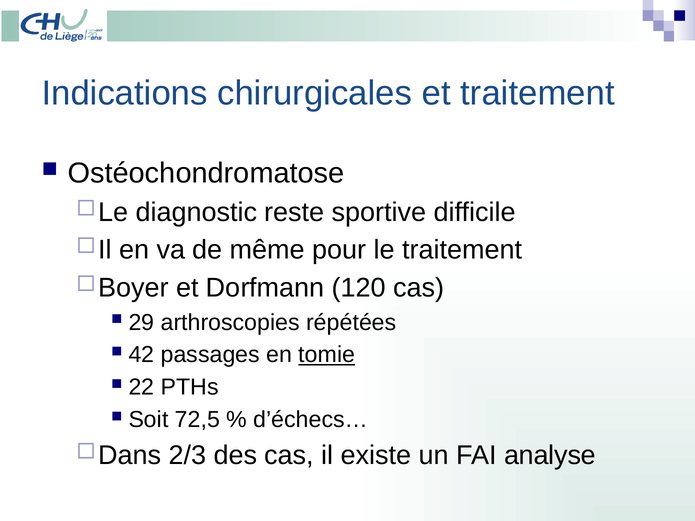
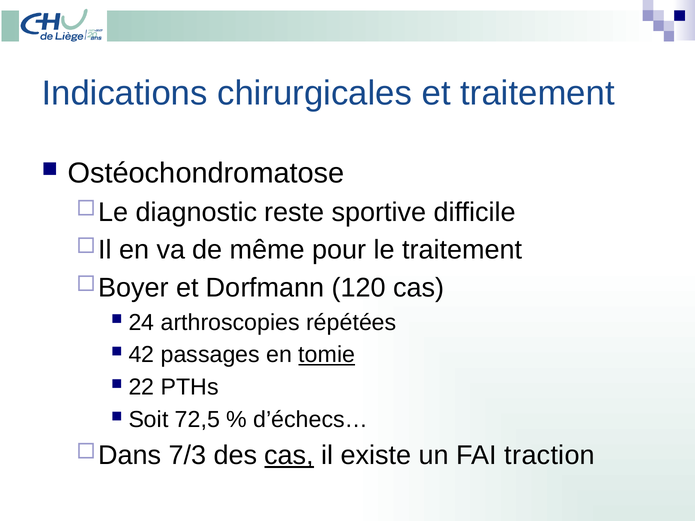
29: 29 -> 24
2/3: 2/3 -> 7/3
cas at (289, 456) underline: none -> present
analyse: analyse -> traction
